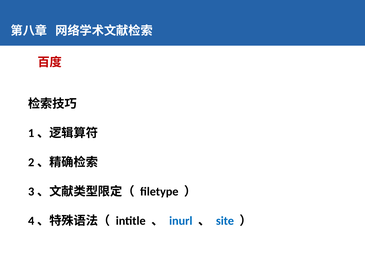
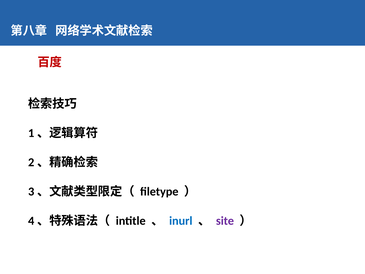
site colour: blue -> purple
